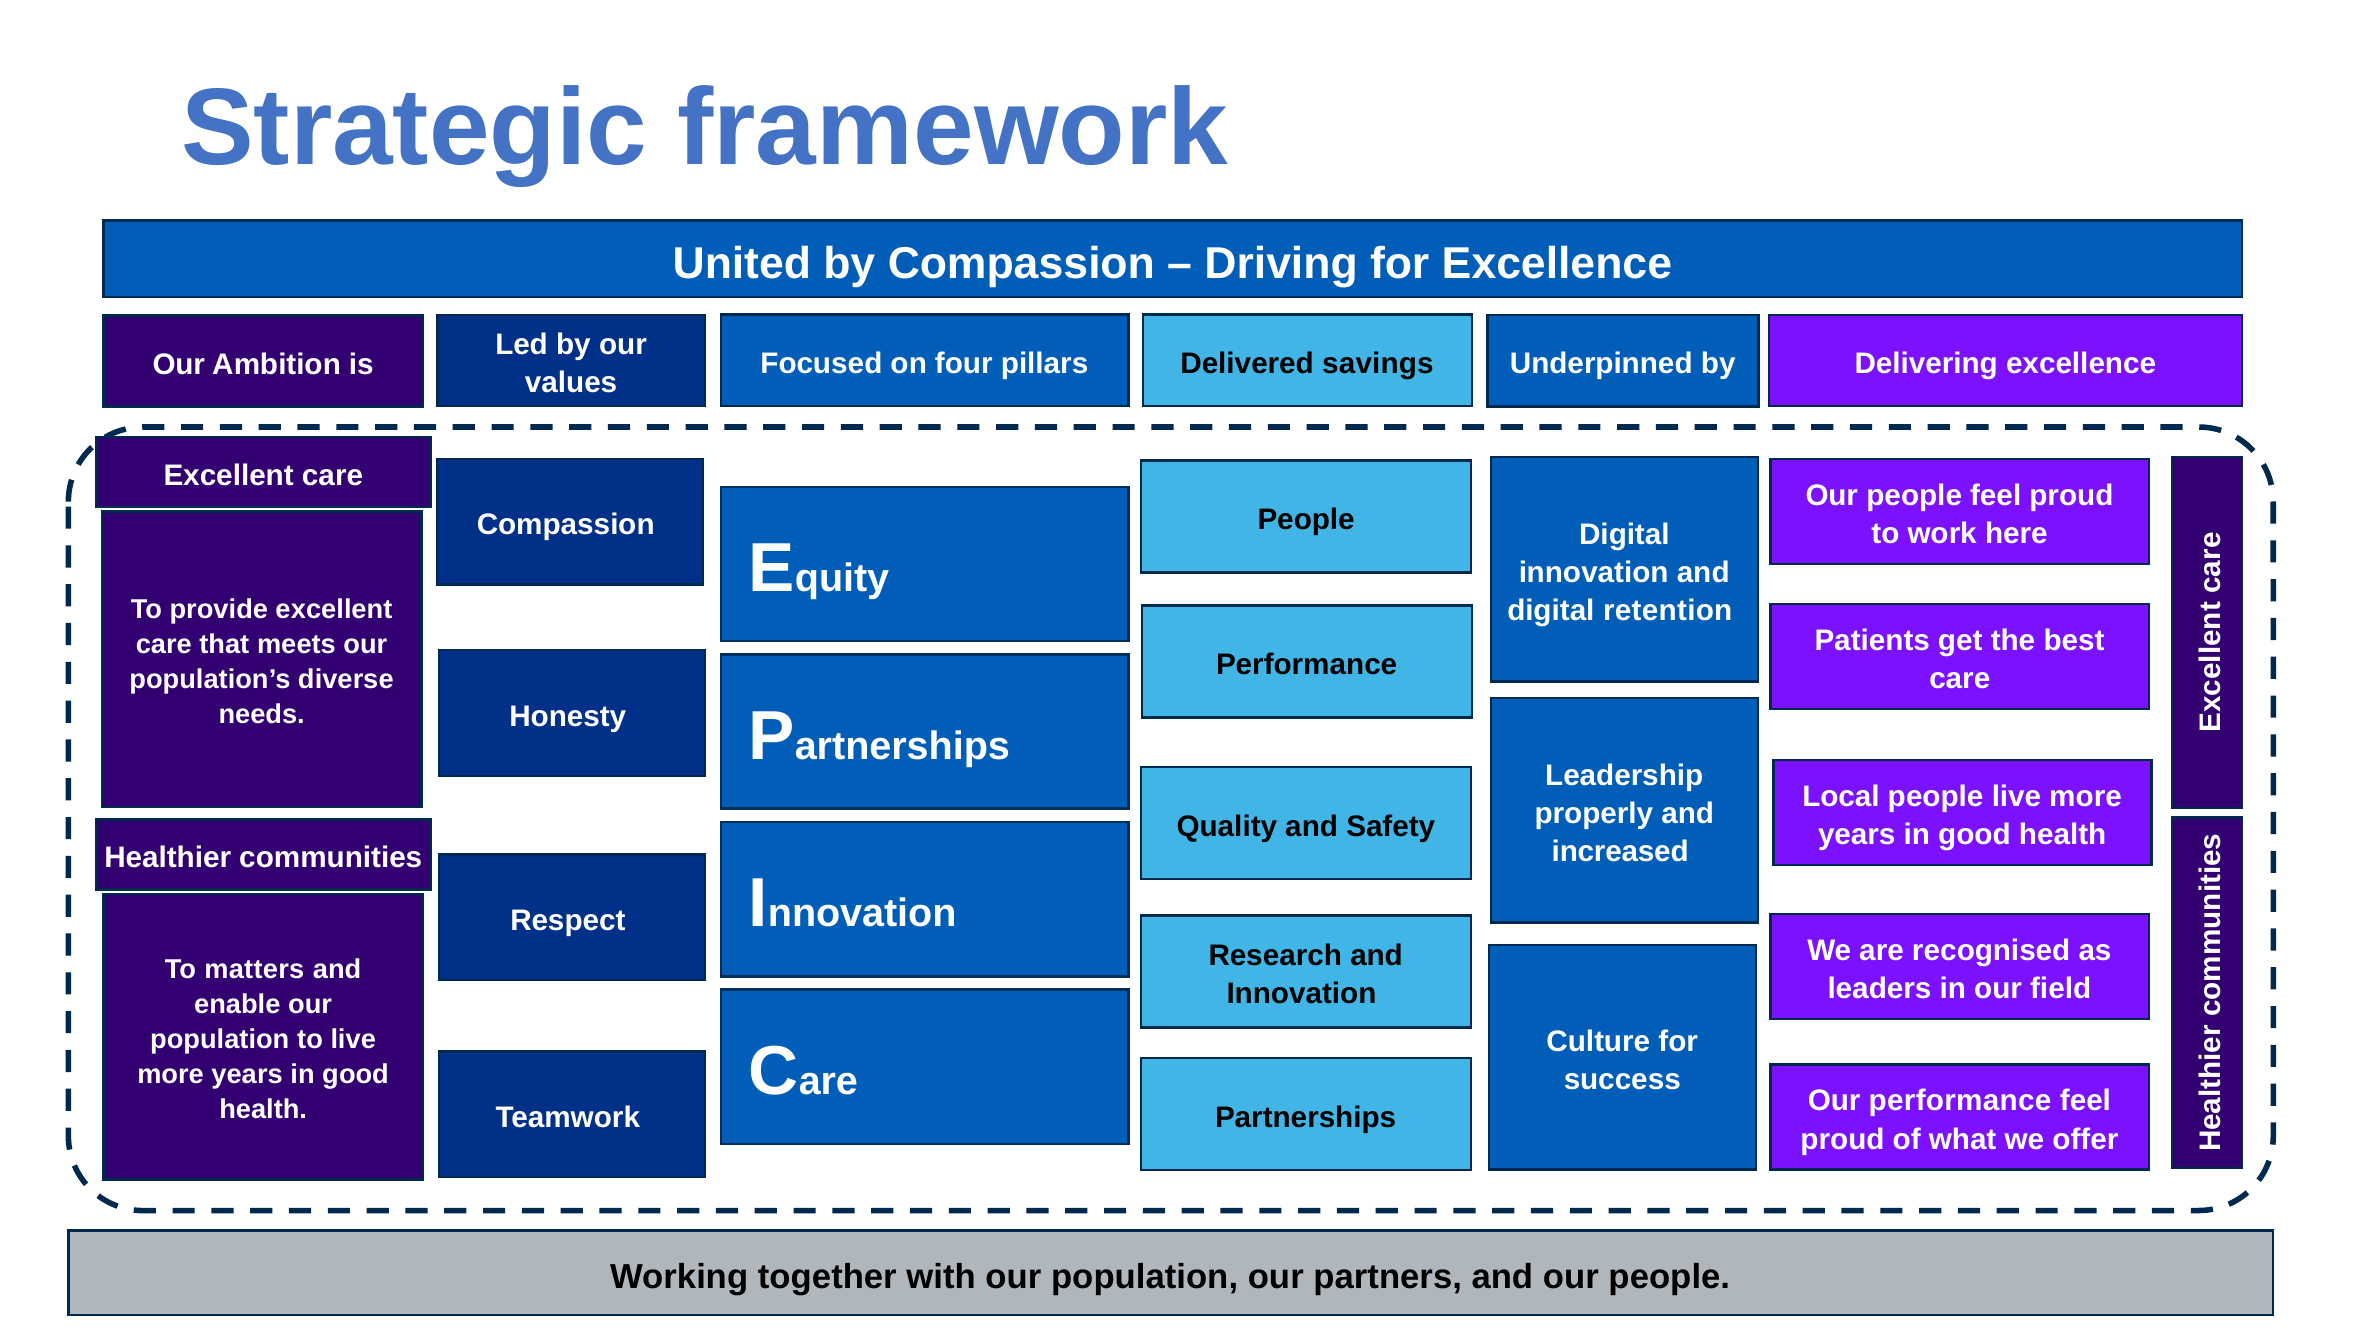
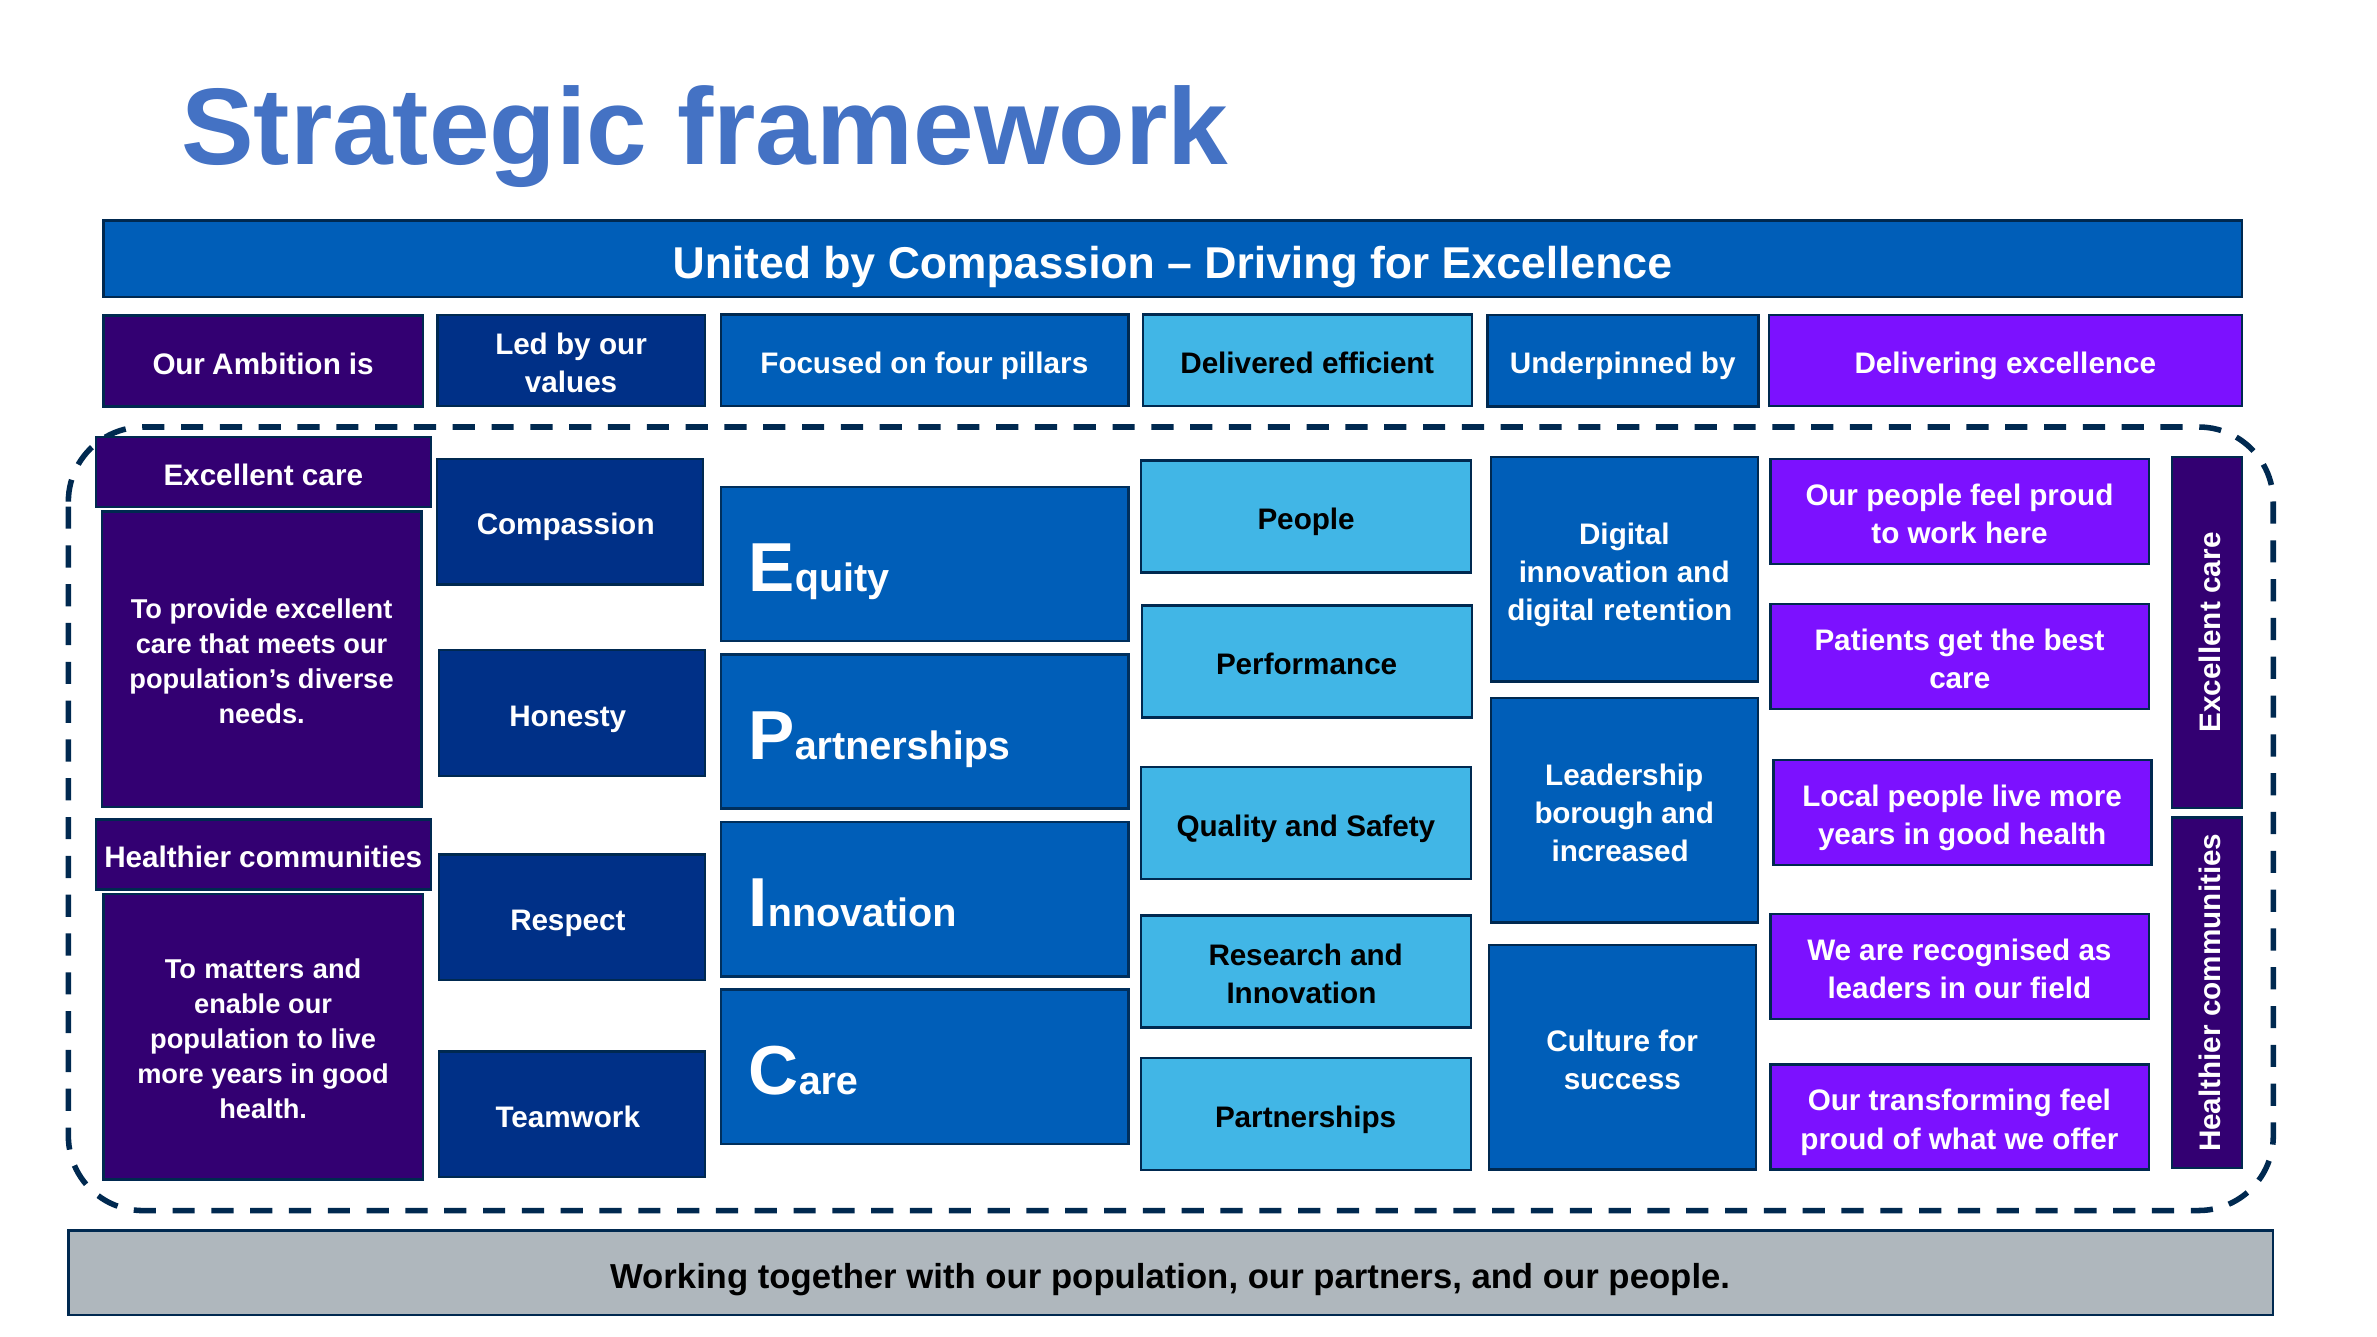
savings: savings -> efficient
properly: properly -> borough
Our performance: performance -> transforming
